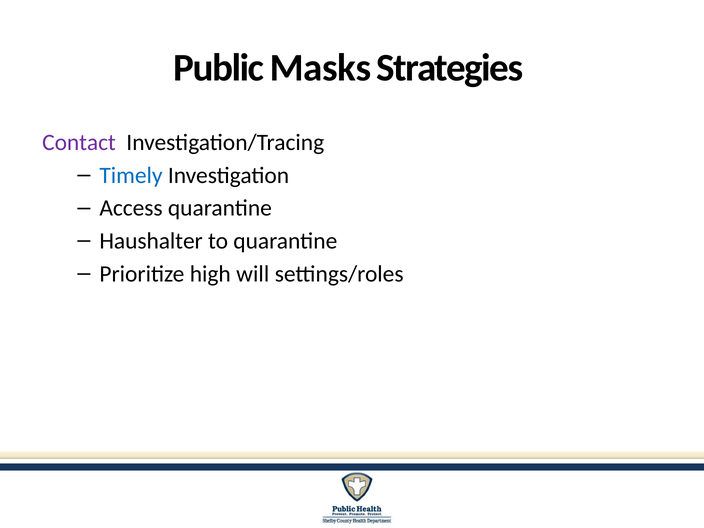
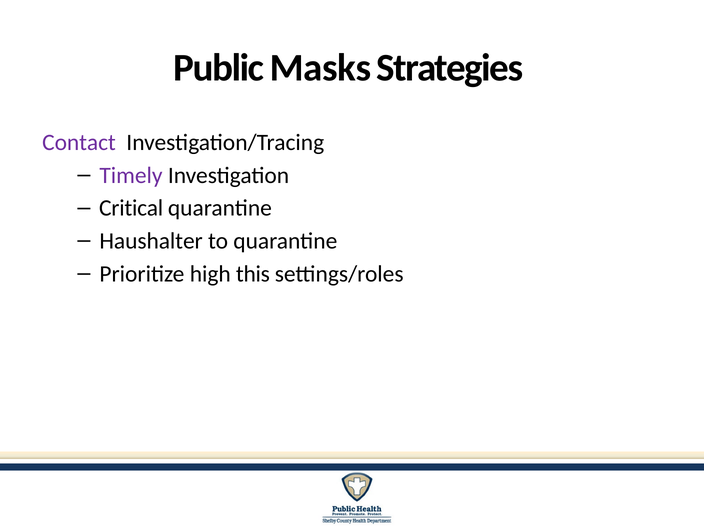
Timely colour: blue -> purple
Access: Access -> Critical
will: will -> this
